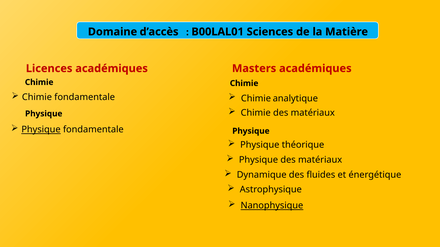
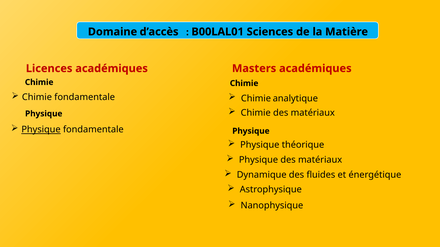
Nanophysique underline: present -> none
